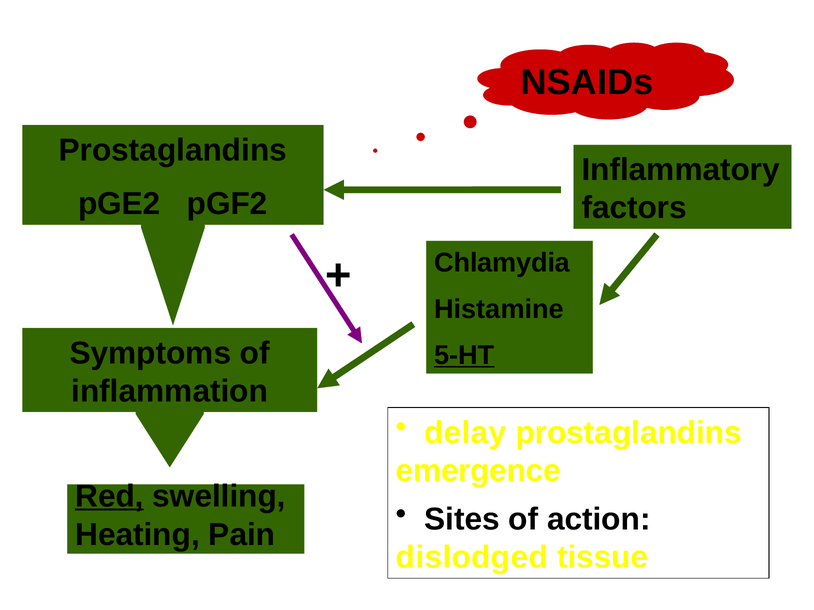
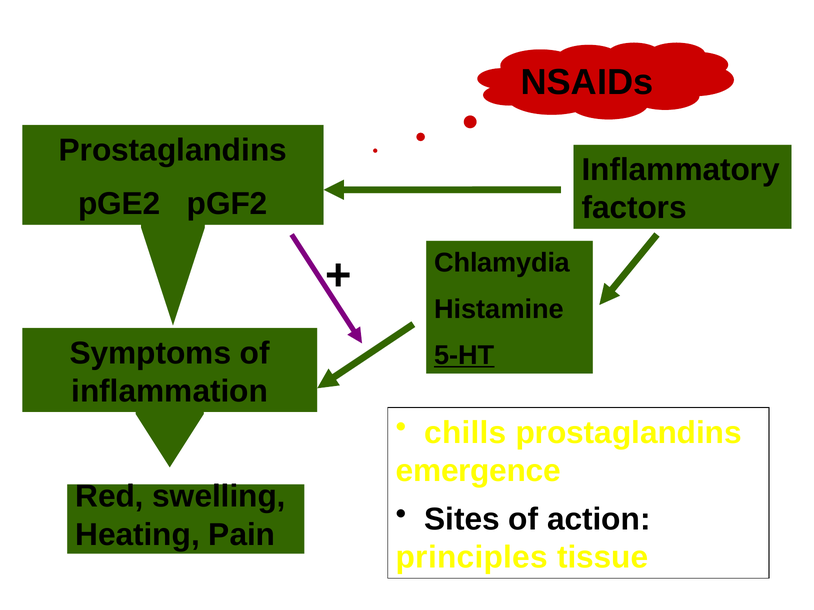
delay: delay -> chills
Red underline: present -> none
dislodged: dislodged -> principles
